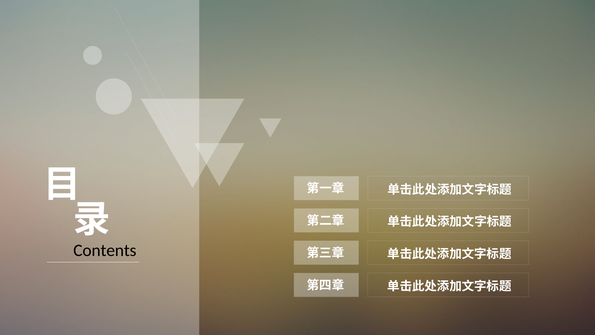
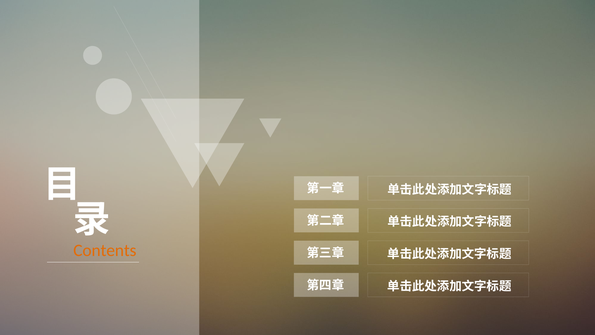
Contents colour: black -> orange
